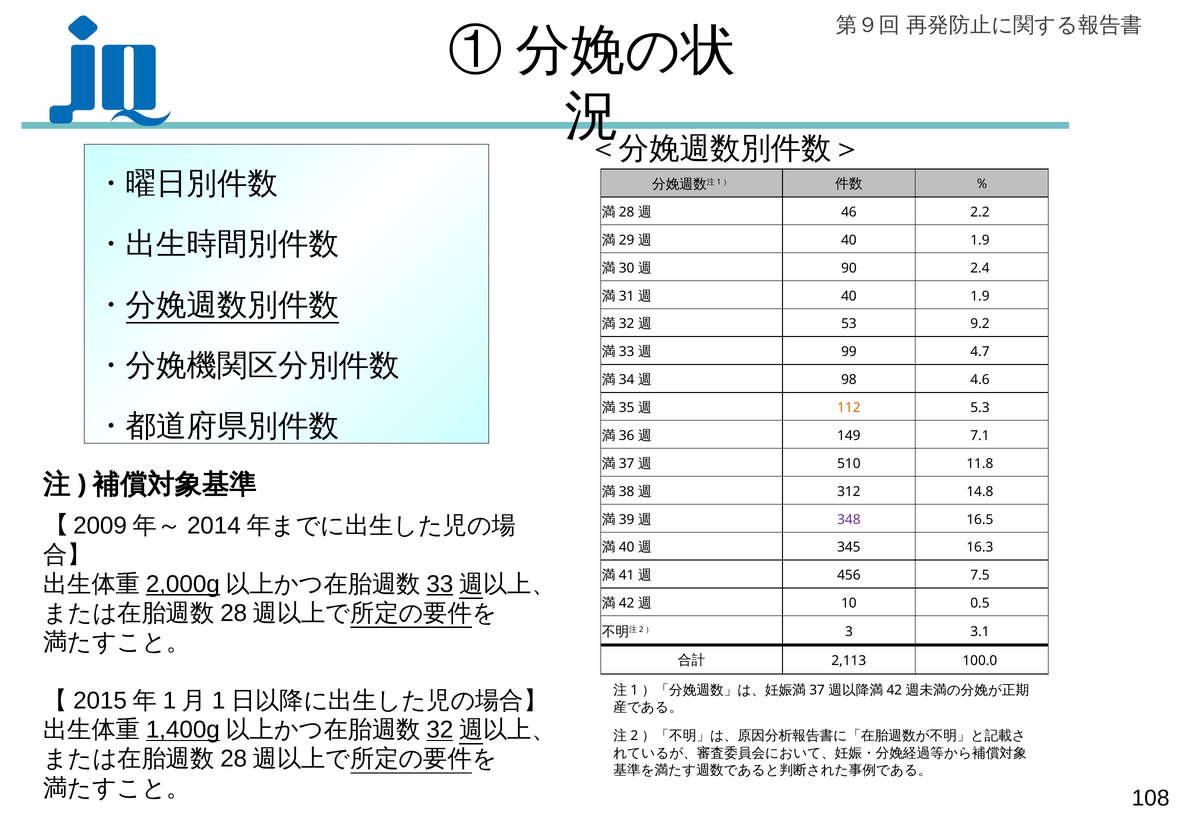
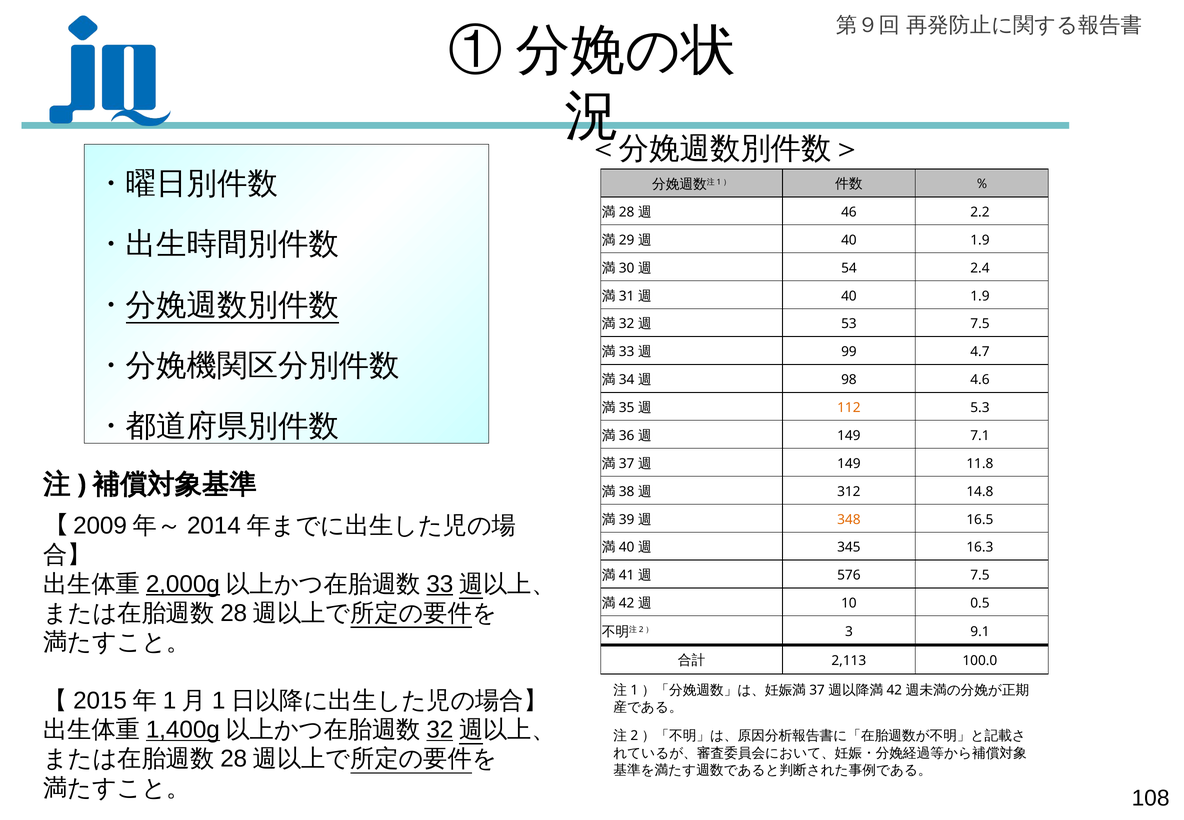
90: 90 -> 54
53 9.2: 9.2 -> 7.5
510 at (849, 464): 510 -> 149
348 colour: purple -> orange
456: 456 -> 576
3.1: 3.1 -> 9.1
